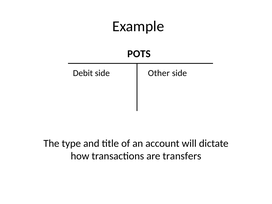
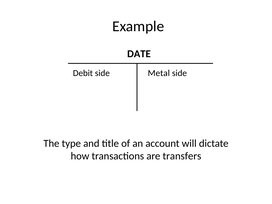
POTS: POTS -> DATE
Other: Other -> Metal
